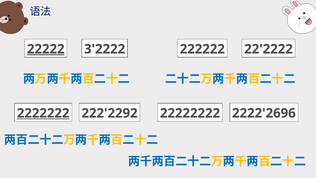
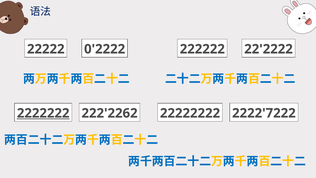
22222 underline: present -> none
3'2222: 3'2222 -> 0'2222
222'2292: 222'2292 -> 222'2262
2222'2696: 2222'2696 -> 2222'7222
